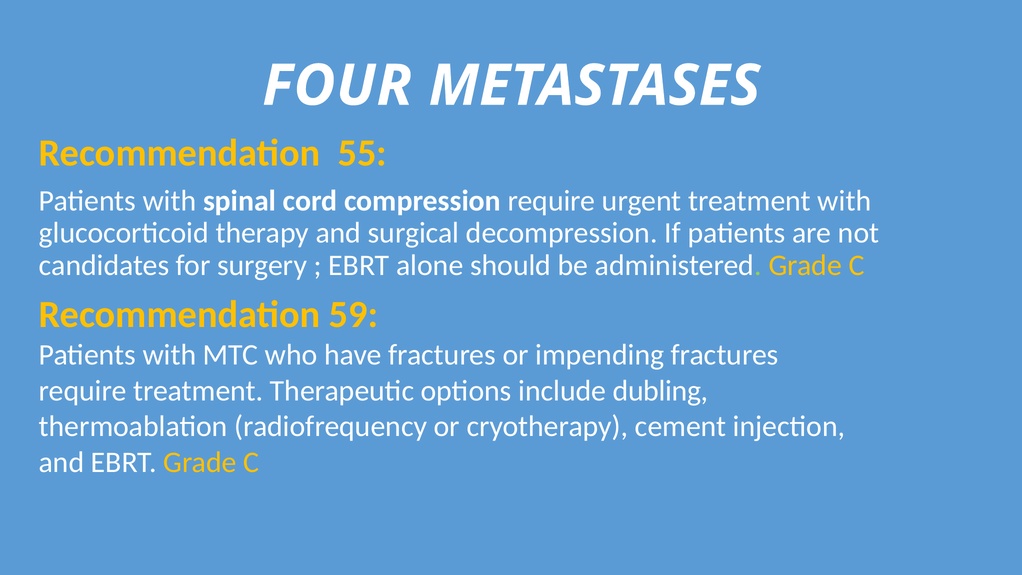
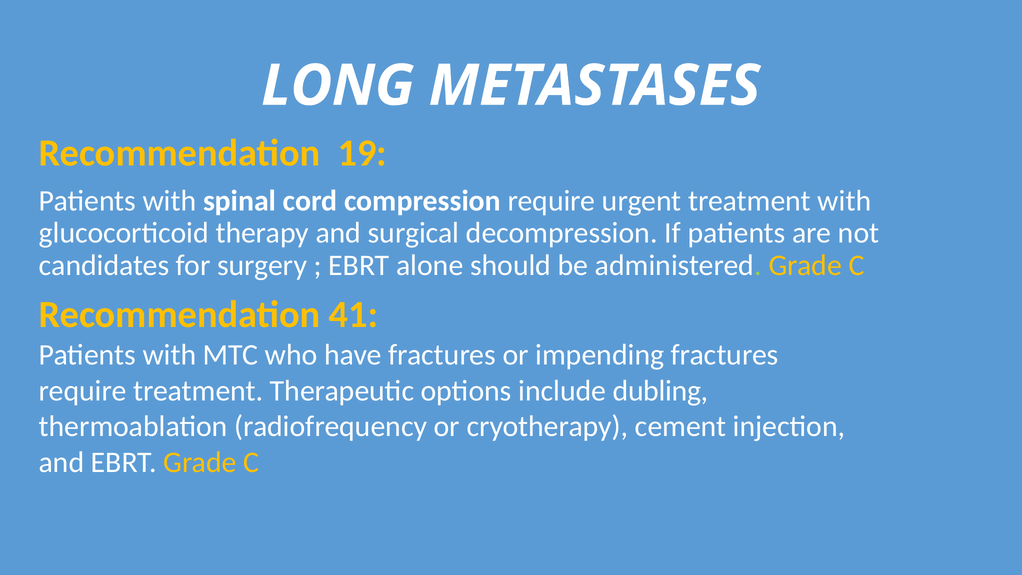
FOUR: FOUR -> LONG
55: 55 -> 19
59: 59 -> 41
